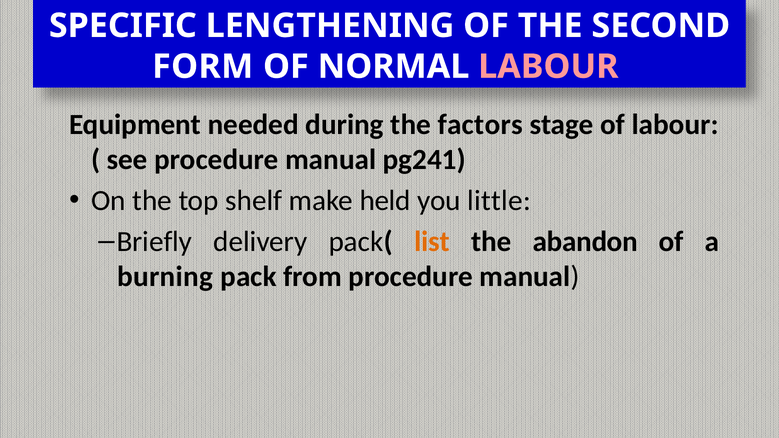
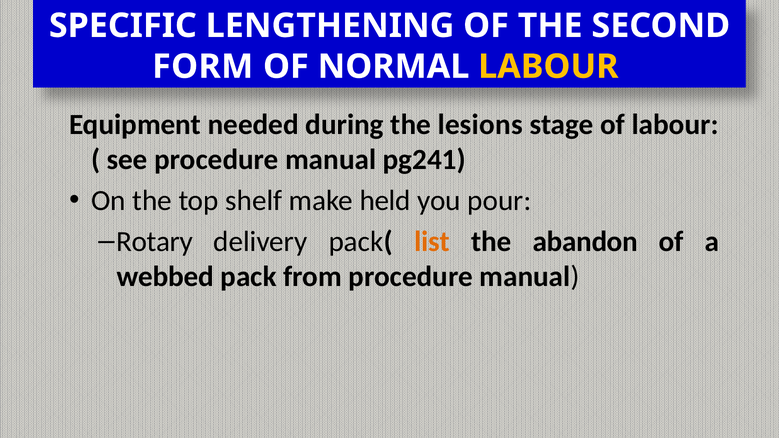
LABOUR at (548, 67) colour: pink -> yellow
factors: factors -> lesions
little: little -> pour
Briefly: Briefly -> Rotary
burning: burning -> webbed
